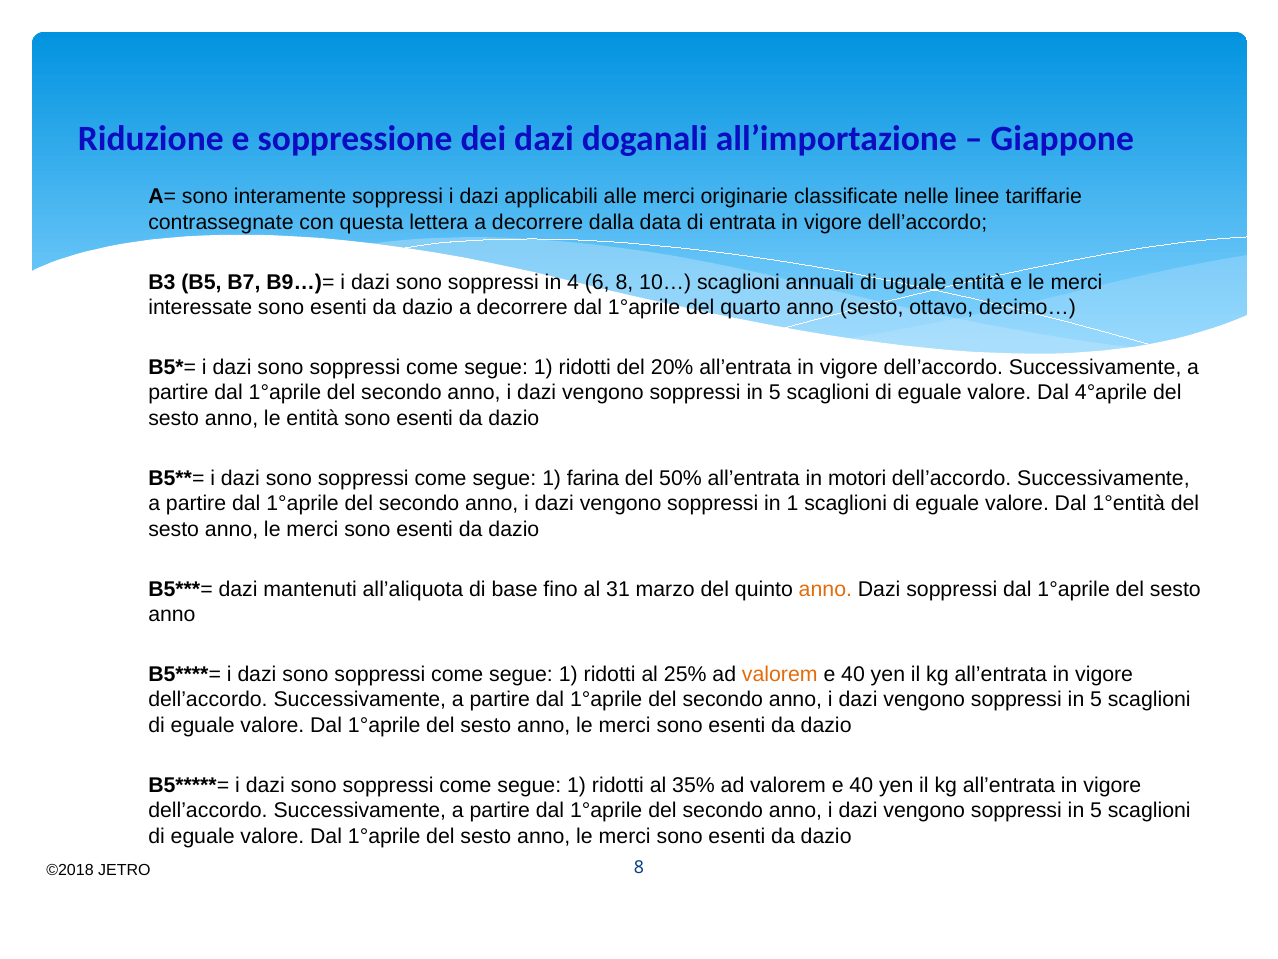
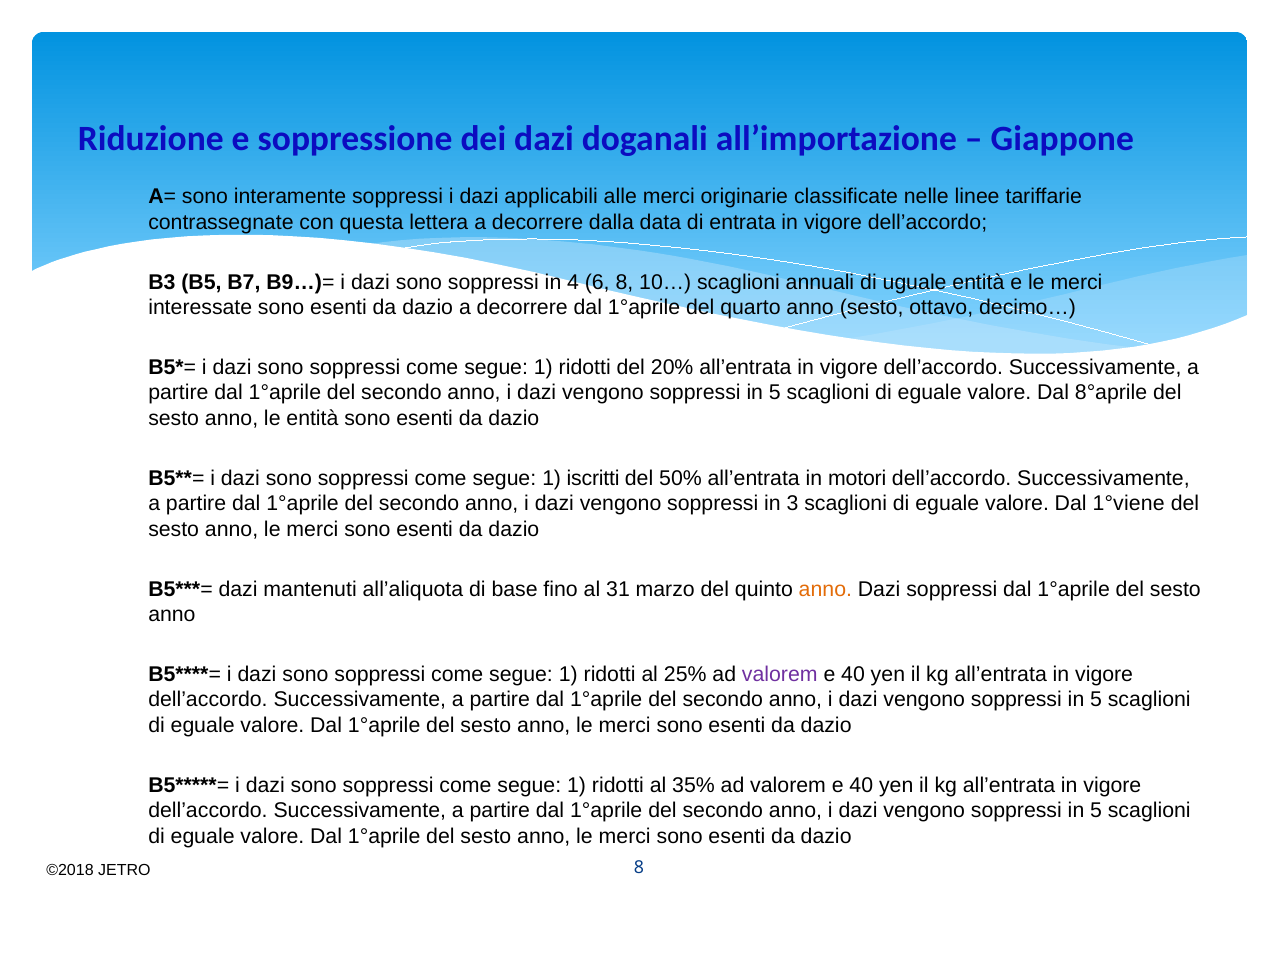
4°aprile: 4°aprile -> 8°aprile
farina: farina -> iscritti
in 1: 1 -> 3
1°entità: 1°entità -> 1°viene
valorem at (780, 674) colour: orange -> purple
